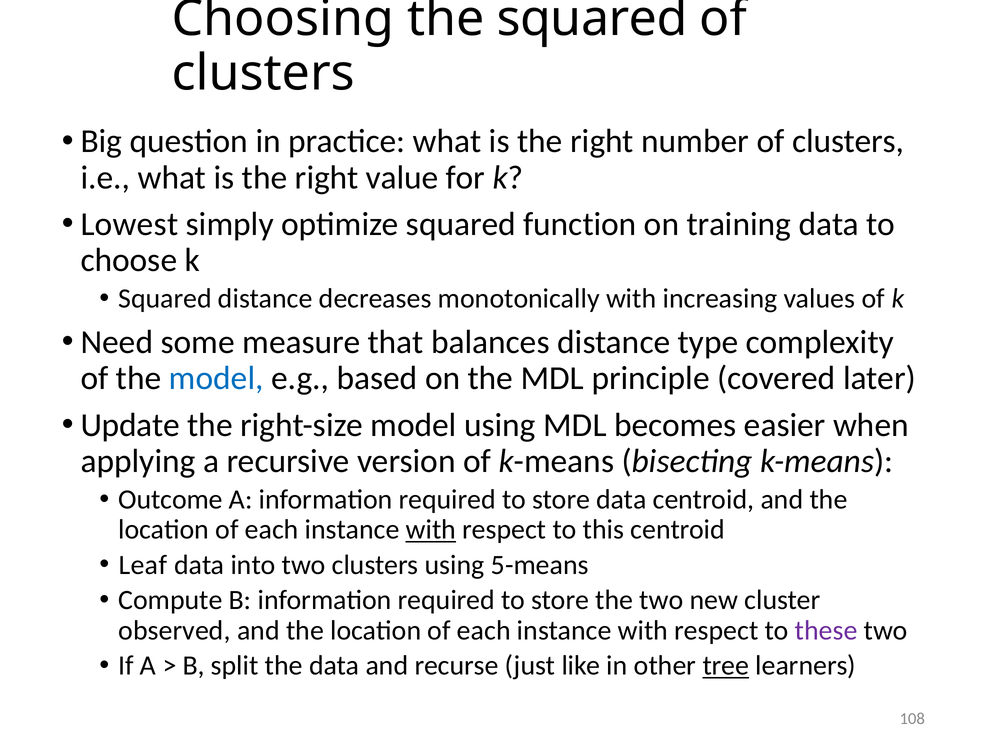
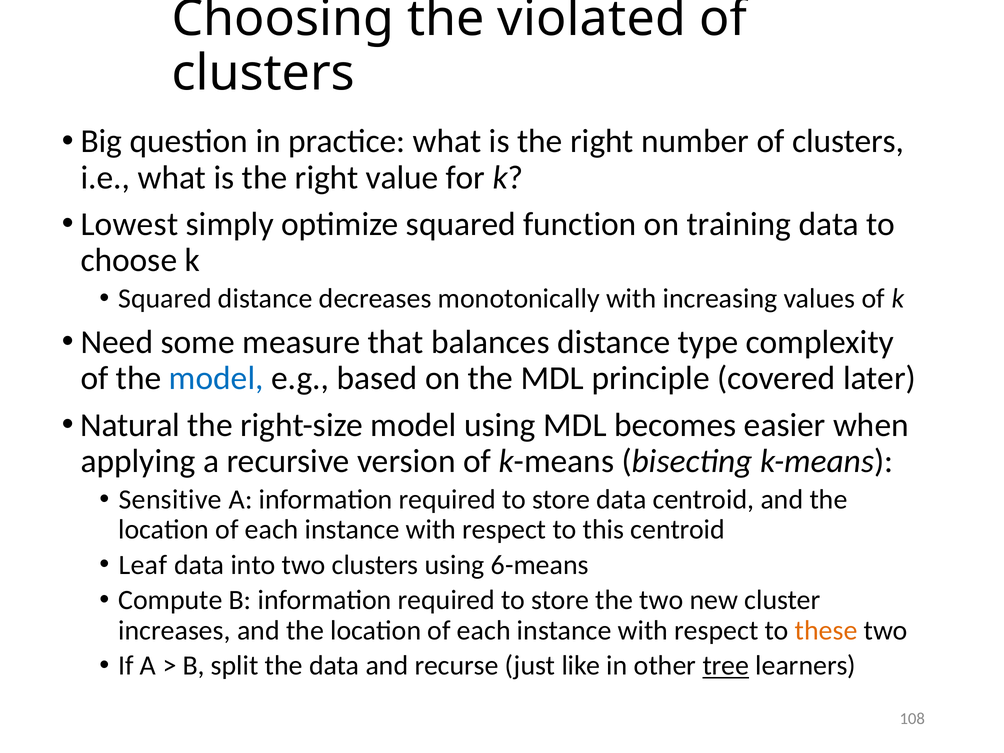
the squared: squared -> violated
Update: Update -> Natural
Outcome: Outcome -> Sensitive
with at (431, 530) underline: present -> none
5-means: 5-means -> 6-means
observed: observed -> increases
these colour: purple -> orange
